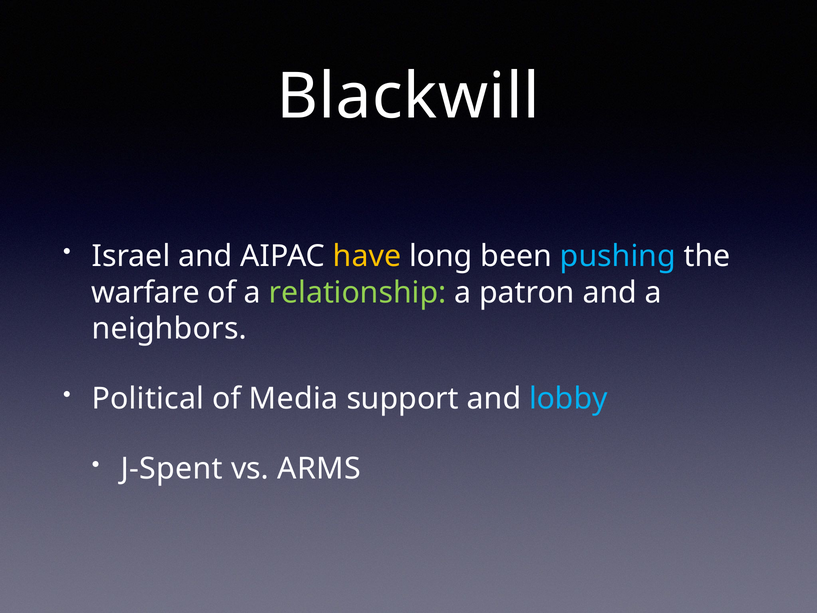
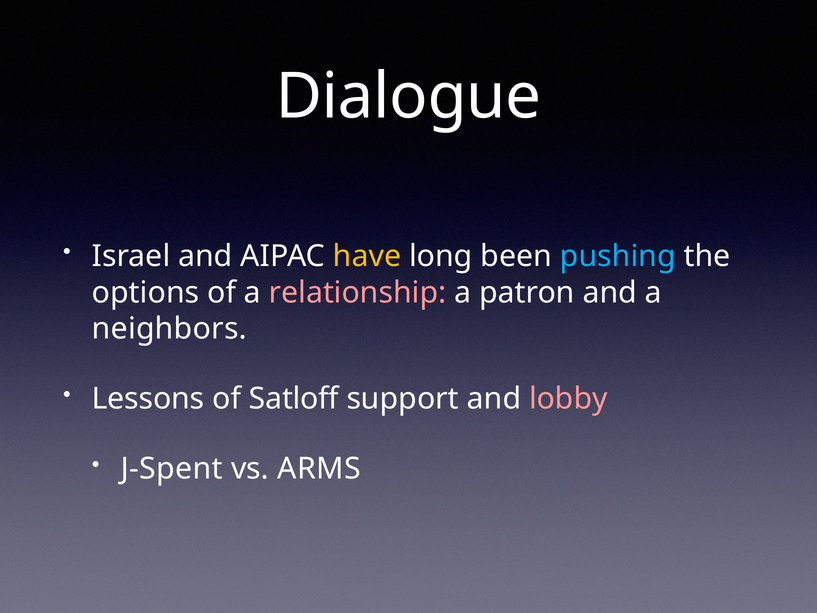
Blackwill: Blackwill -> Dialogue
warfare: warfare -> options
relationship colour: light green -> pink
Political: Political -> Lessons
Media: Media -> Satloff
lobby colour: light blue -> pink
